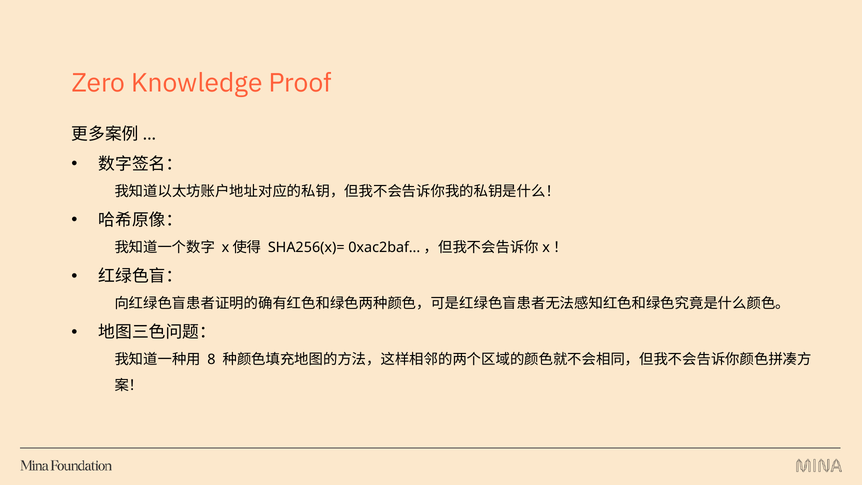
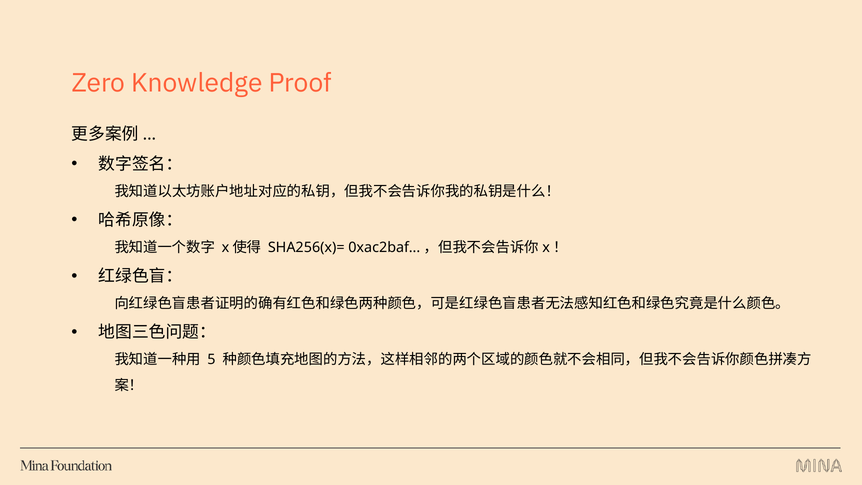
8: 8 -> 5
